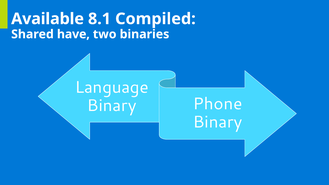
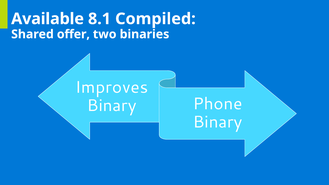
have: have -> offer
Language: Language -> Improves
